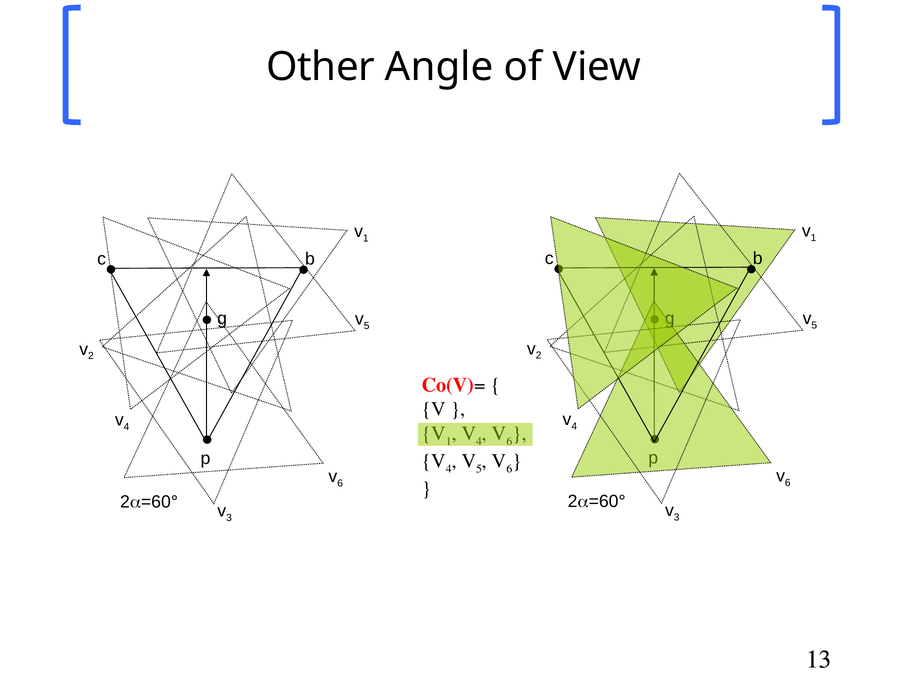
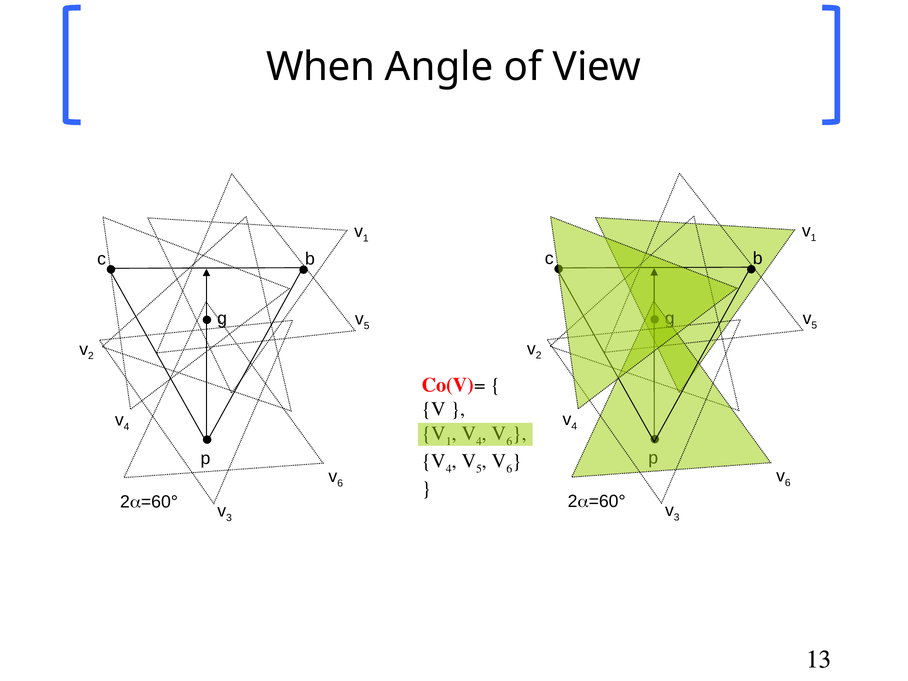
Other: Other -> When
